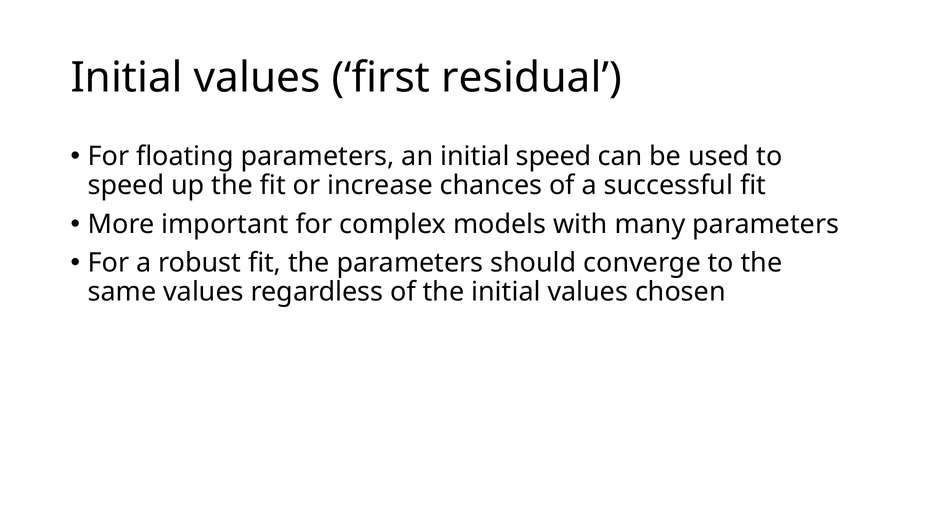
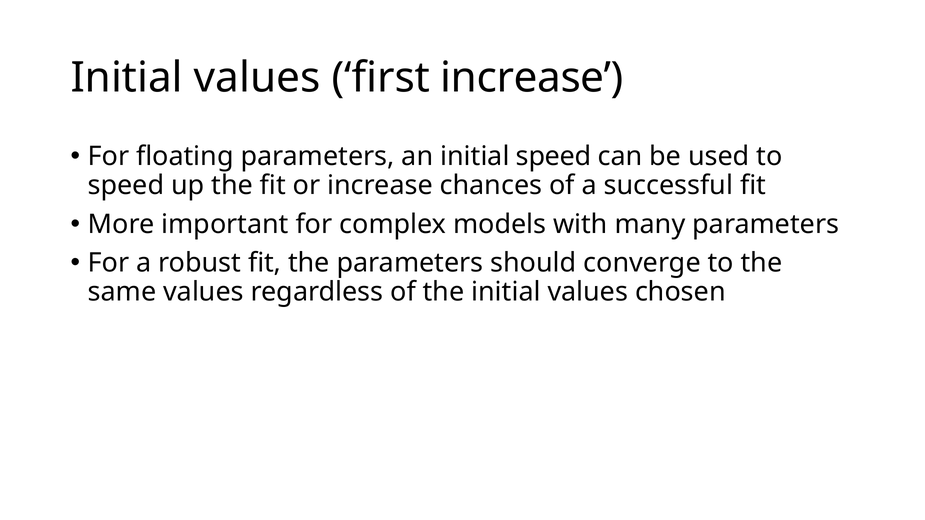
first residual: residual -> increase
